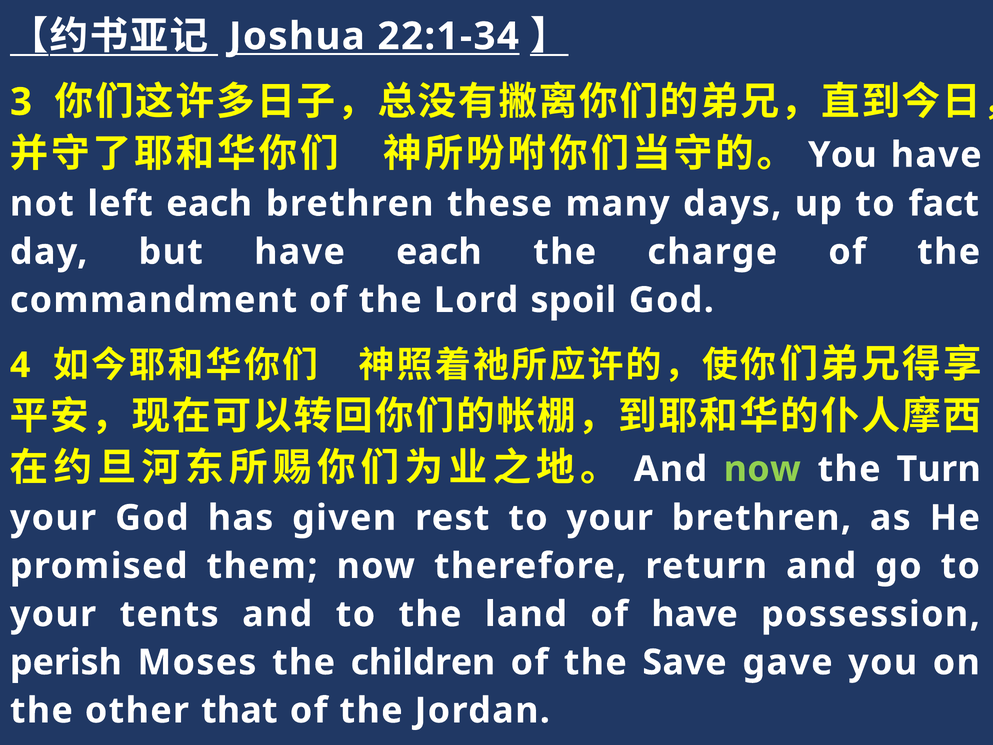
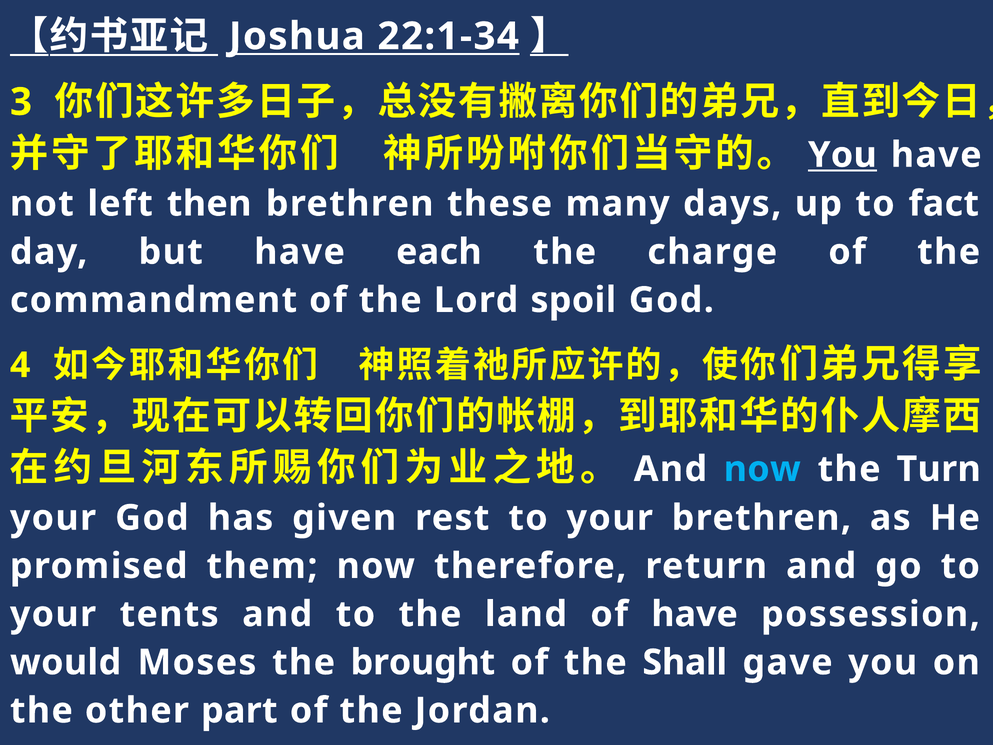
You at (842, 155) underline: none -> present
left each: each -> then
now at (762, 469) colour: light green -> light blue
perish: perish -> would
children: children -> brought
Save: Save -> Shall
that: that -> part
